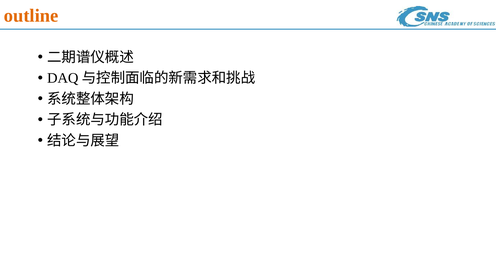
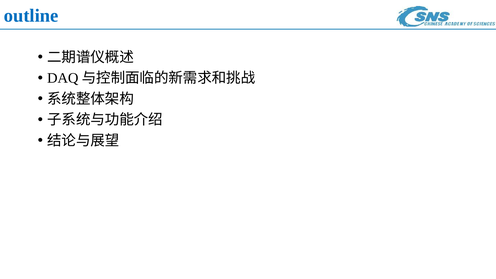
outline colour: orange -> blue
